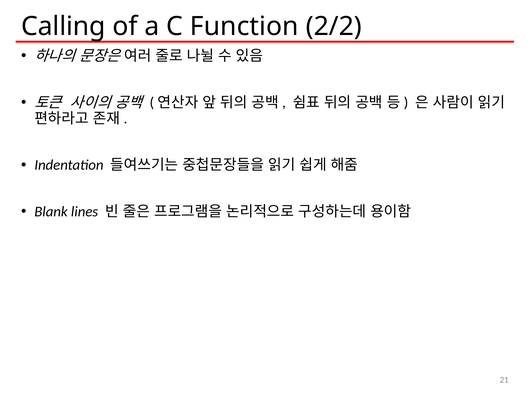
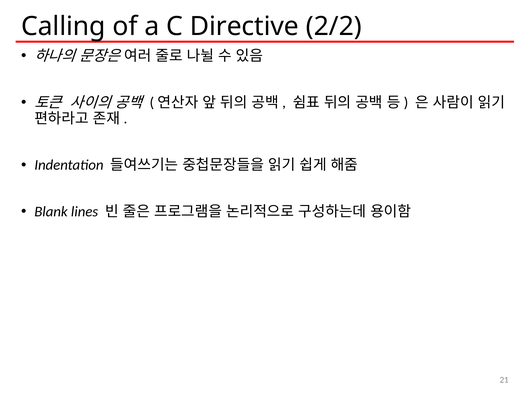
Function: Function -> Directive
